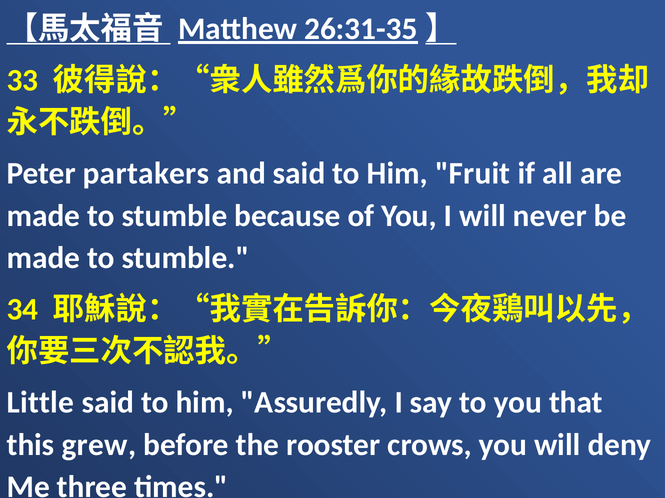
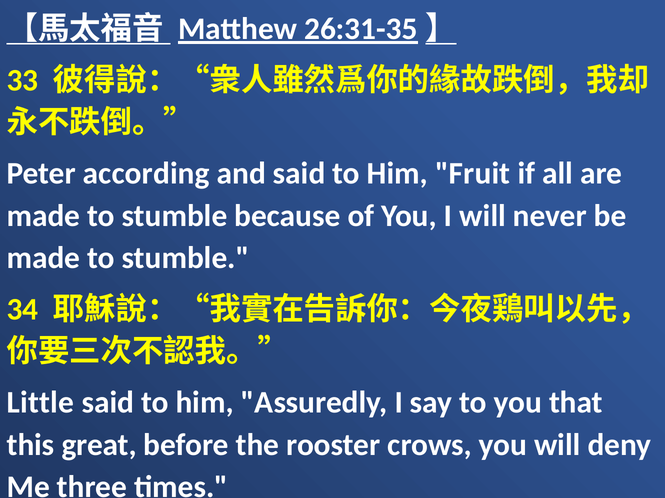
partakers: partakers -> according
grew: grew -> great
